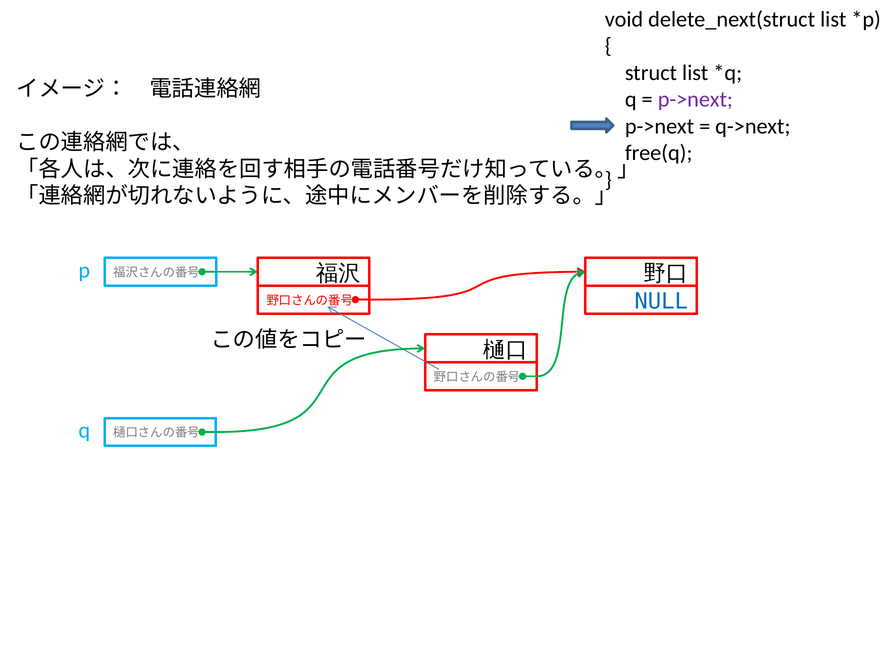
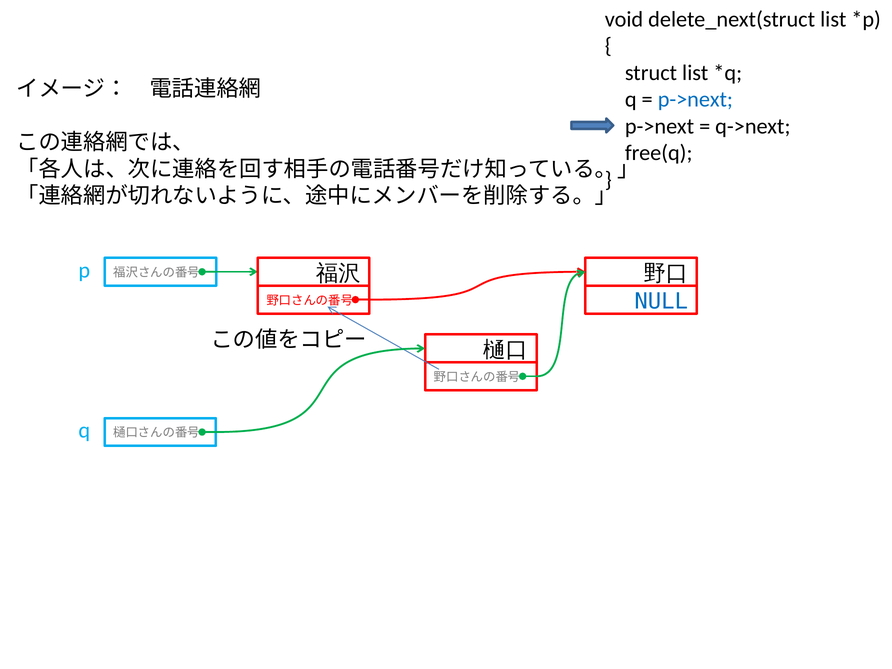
p->next at (695, 100) colour: purple -> blue
